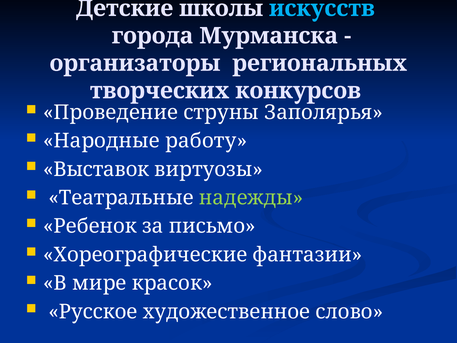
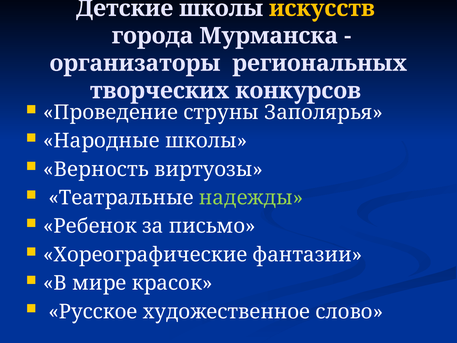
искусств colour: light blue -> yellow
Народные работу: работу -> школы
Выставок: Выставок -> Верность
